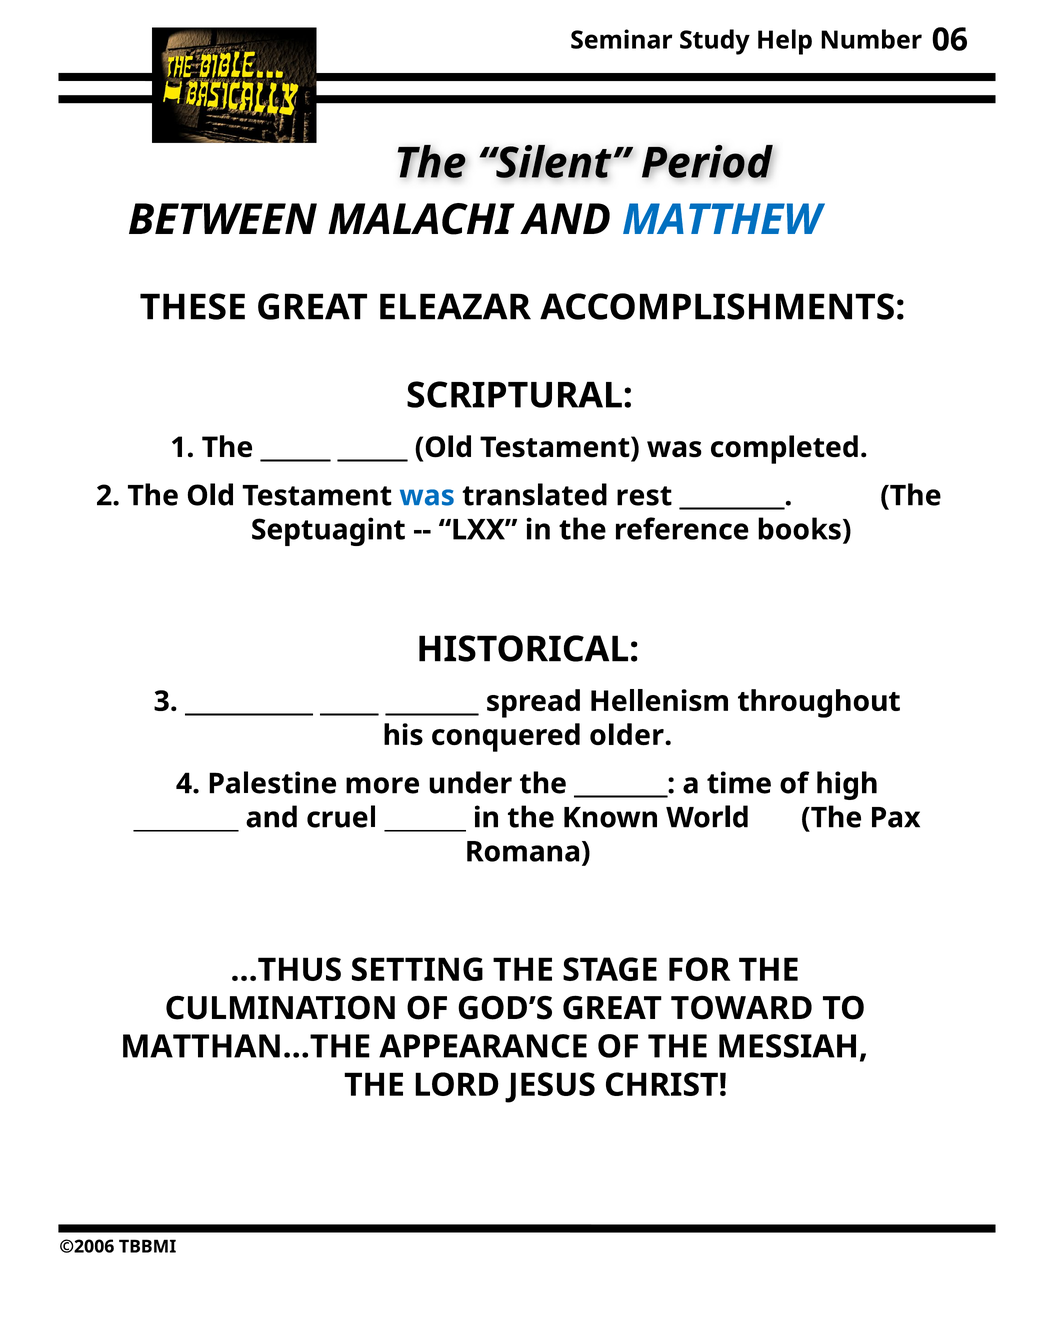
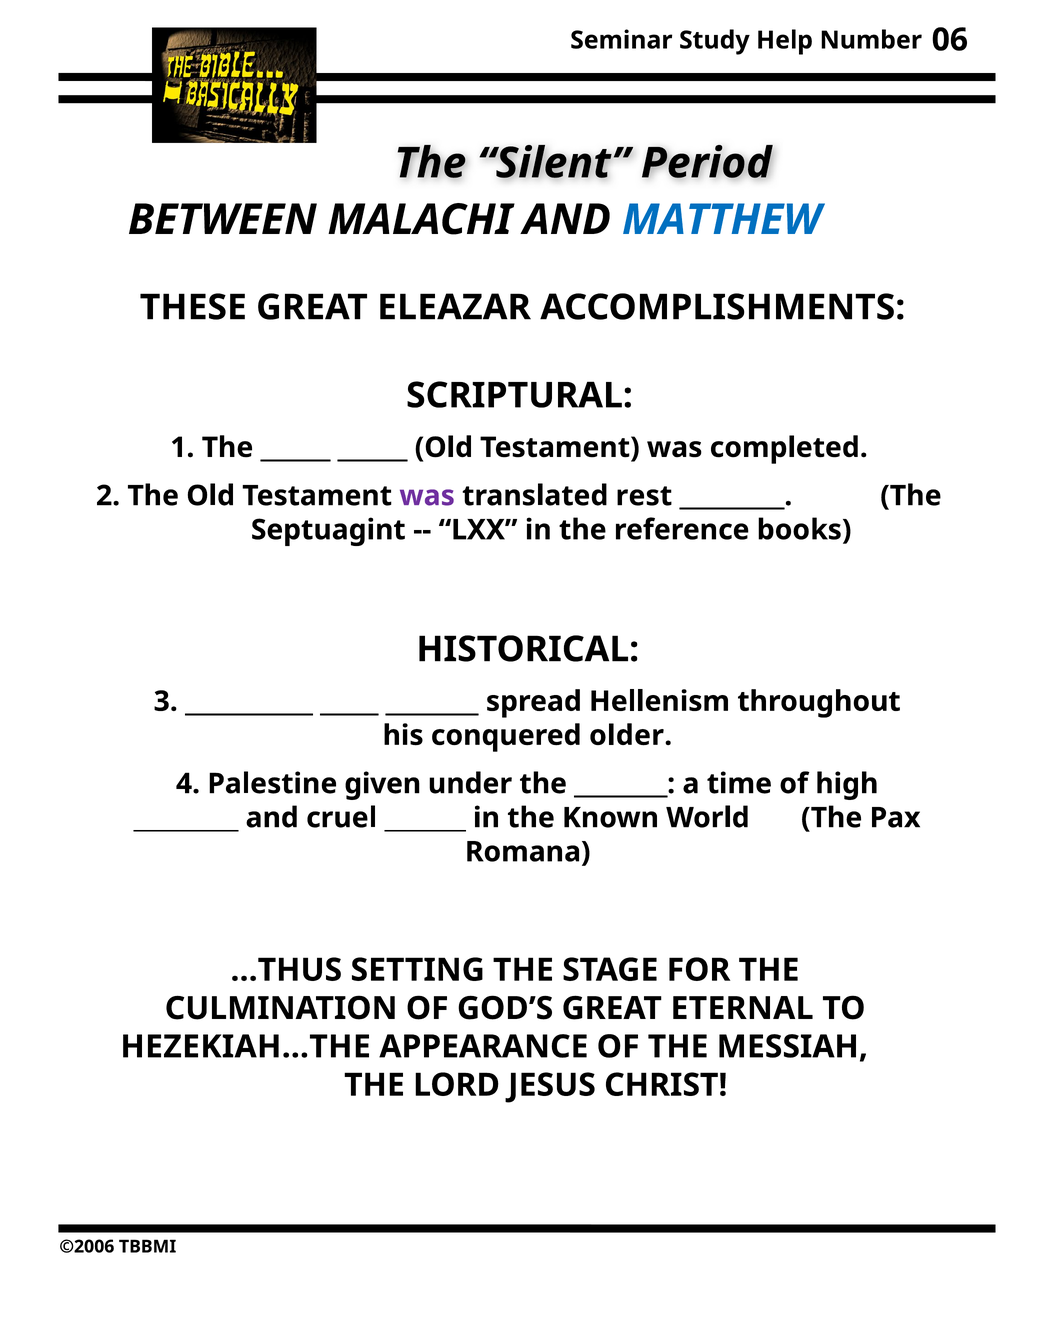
was at (427, 496) colour: blue -> purple
more: more -> given
TOWARD: TOWARD -> ETERNAL
MATTHAN…THE: MATTHAN…THE -> HEZEKIAH…THE
